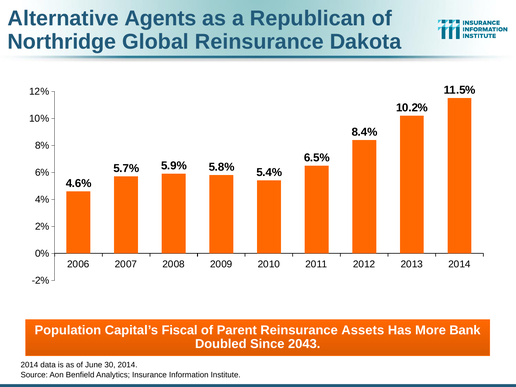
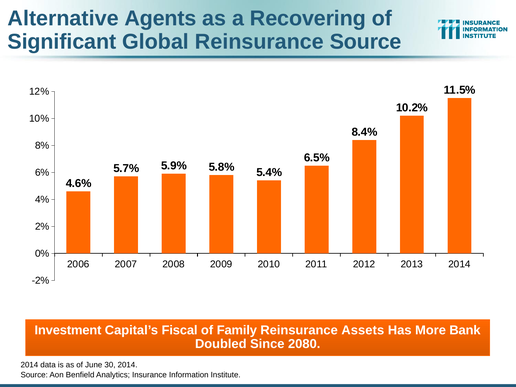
Republican: Republican -> Recovering
Northridge: Northridge -> Significant
Reinsurance Dakota: Dakota -> Source
Population: Population -> Investment
Parent: Parent -> Family
2043: 2043 -> 2080
